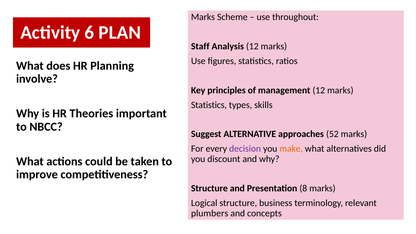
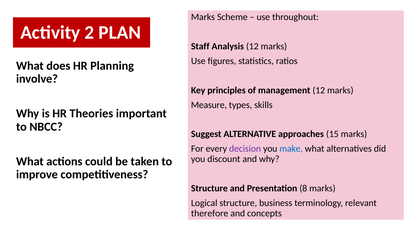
6: 6 -> 2
Statistics at (209, 105): Statistics -> Measure
52: 52 -> 15
make colour: orange -> blue
plumbers: plumbers -> therefore
